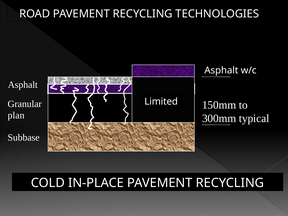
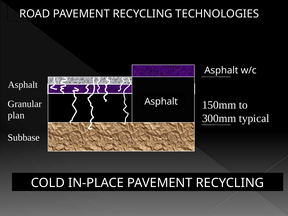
Limited at (161, 101): Limited -> Asphalt
